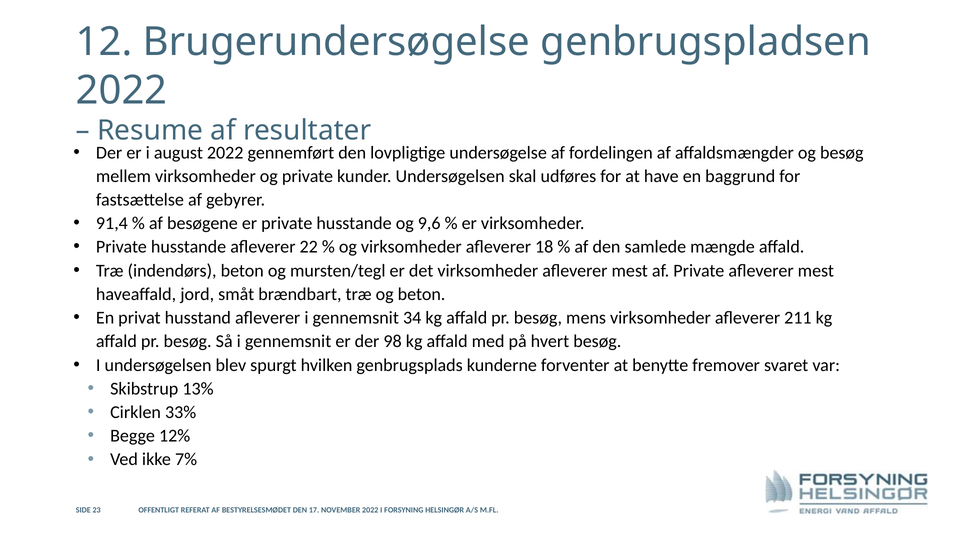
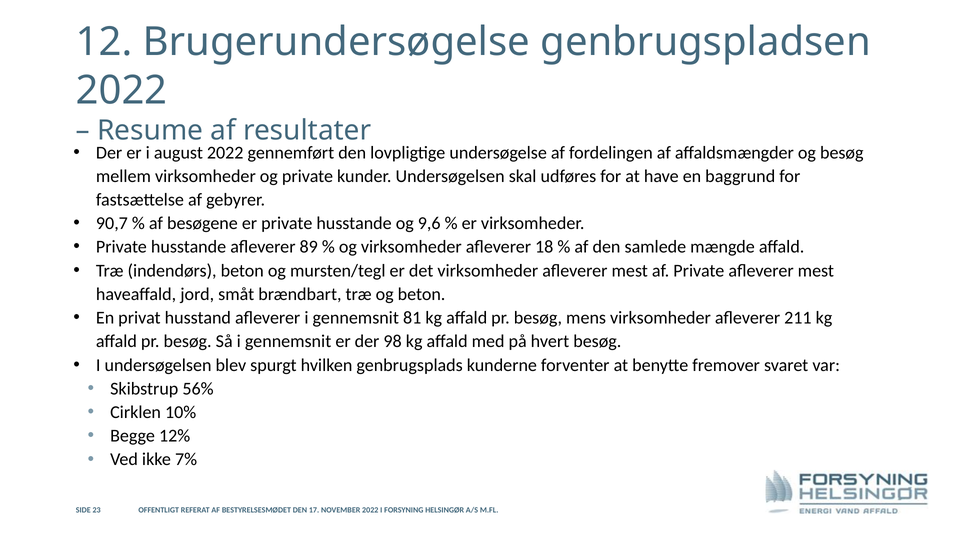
91,4: 91,4 -> 90,7
22: 22 -> 89
34: 34 -> 81
13%: 13% -> 56%
33%: 33% -> 10%
